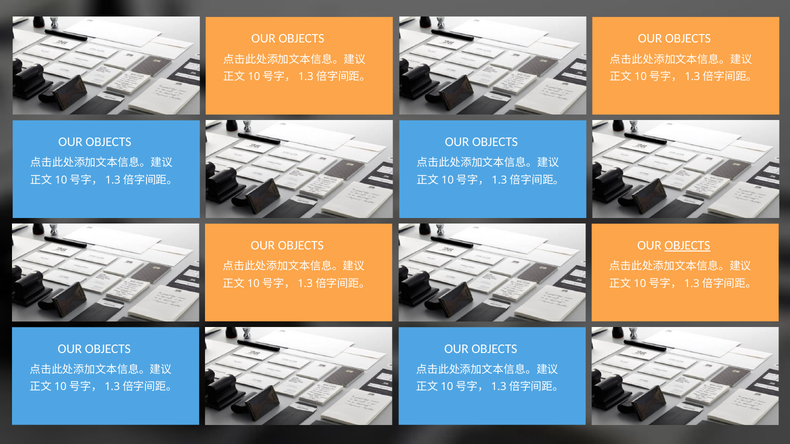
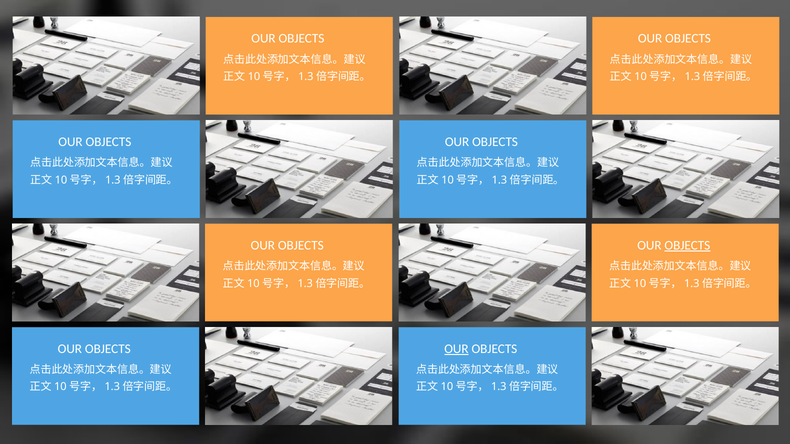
OUR at (456, 349) underline: none -> present
